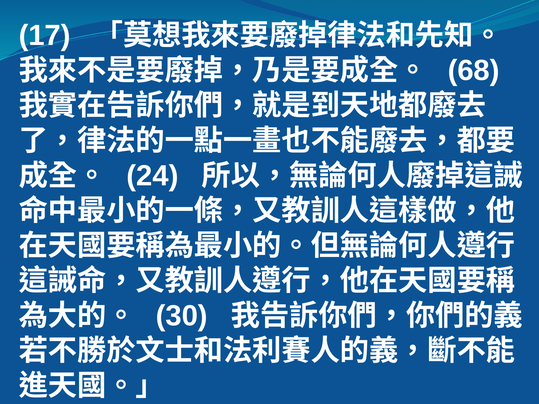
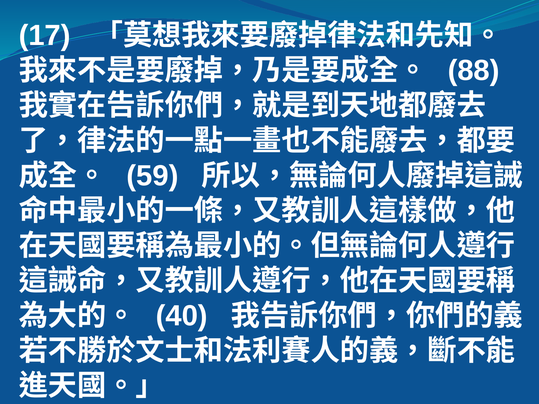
68: 68 -> 88
24: 24 -> 59
30: 30 -> 40
